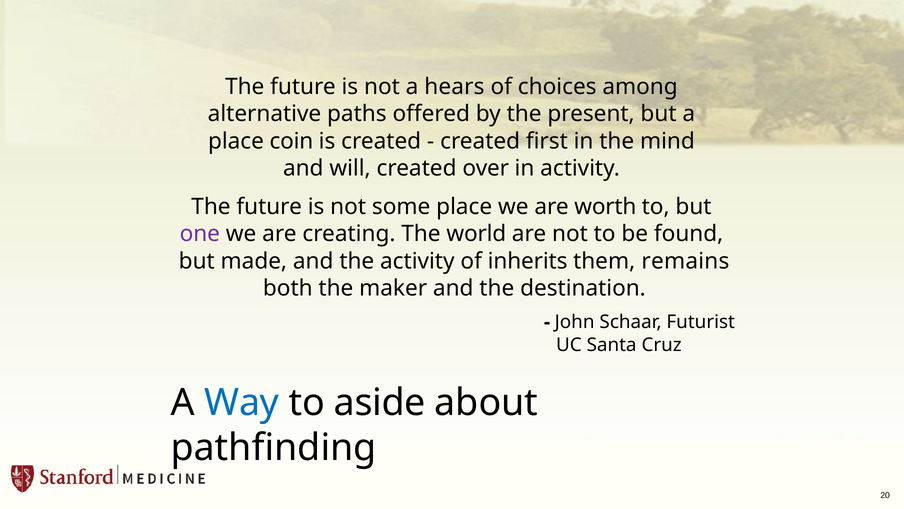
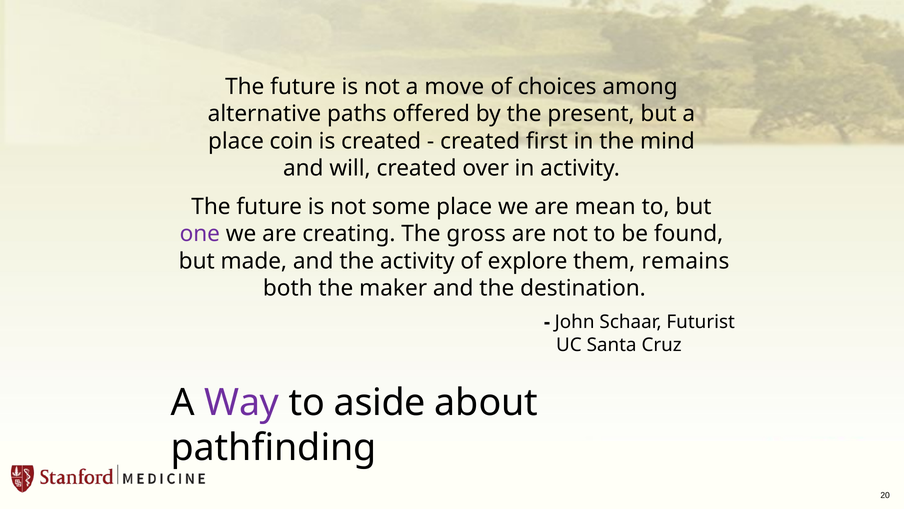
hears: hears -> move
worth: worth -> mean
world: world -> gross
inherits: inherits -> explore
Way colour: blue -> purple
